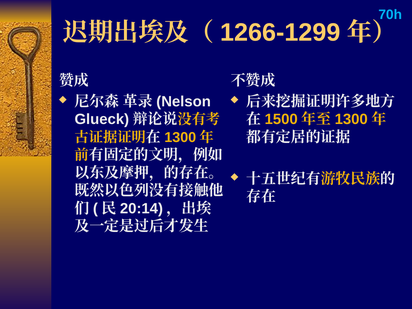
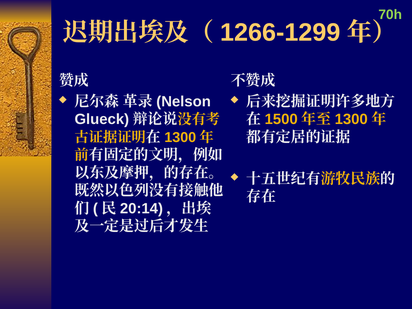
70h colour: light blue -> light green
